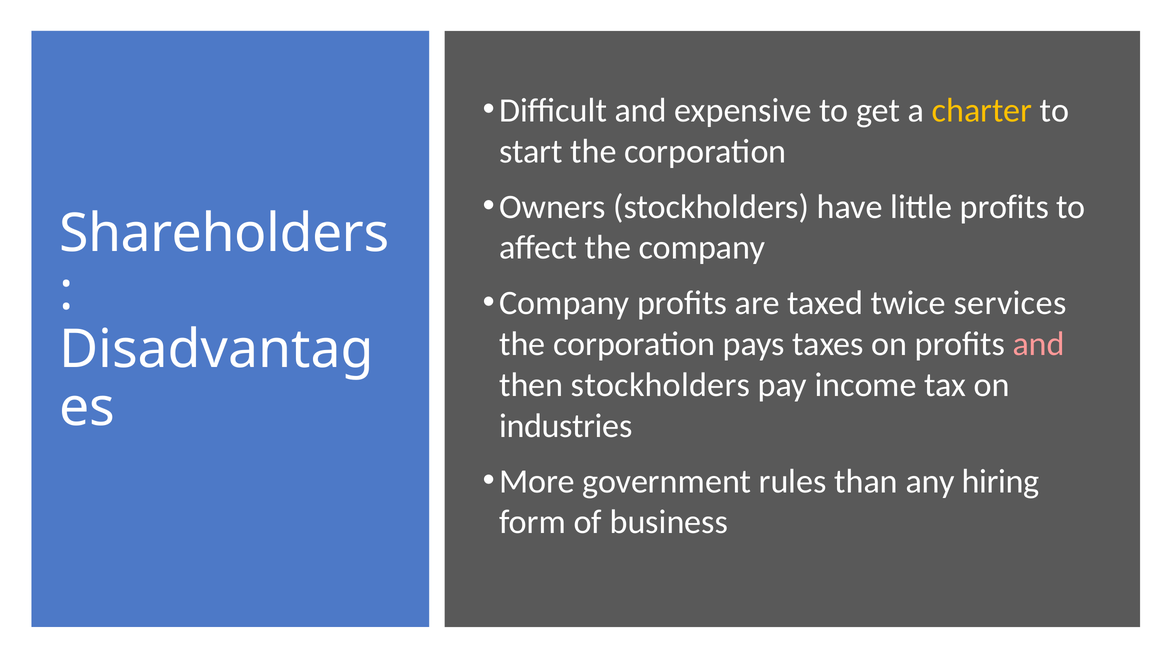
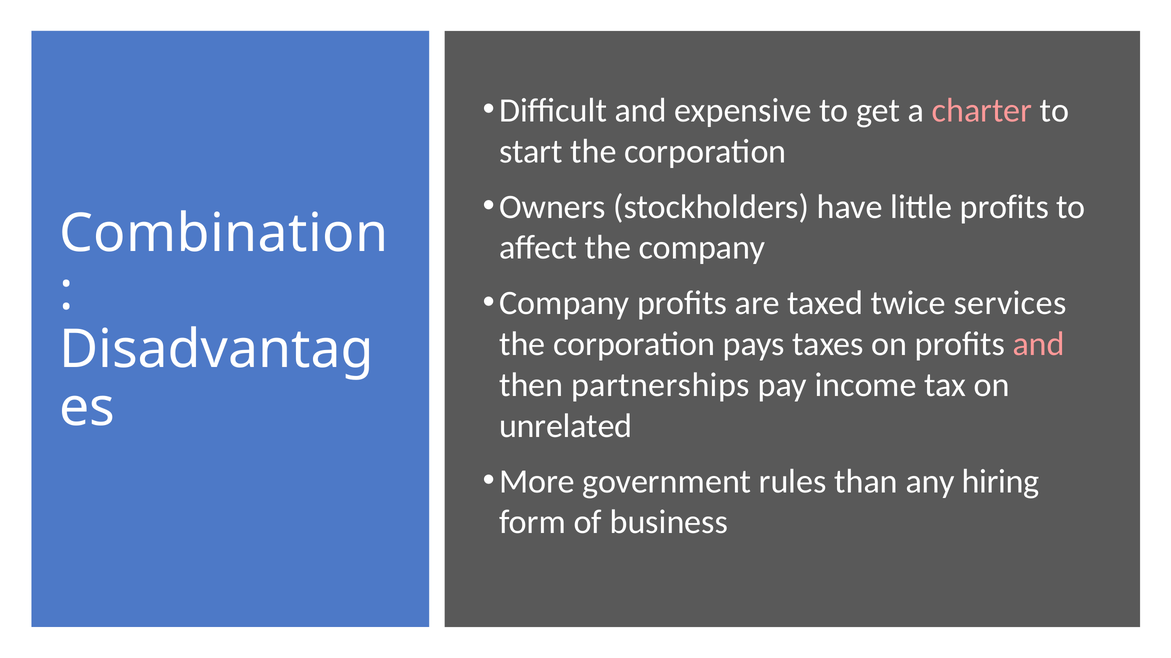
charter colour: yellow -> pink
Shareholders: Shareholders -> Combination
then stockholders: stockholders -> partnerships
industries: industries -> unrelated
